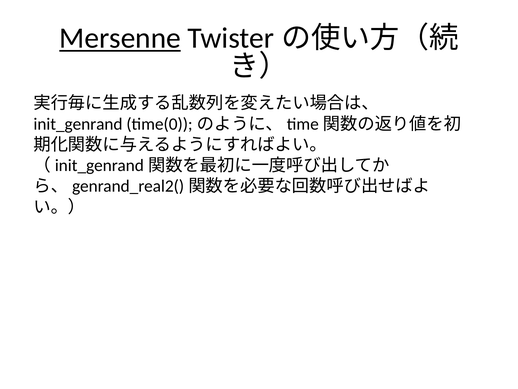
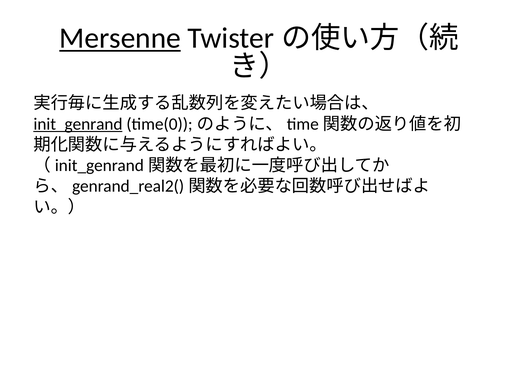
init_genrand underline: none -> present
